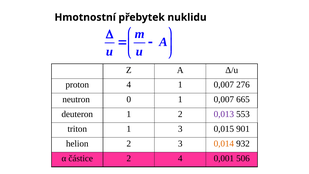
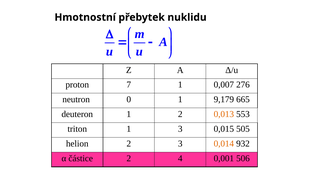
proton 4: 4 -> 7
0 1 0,007: 0,007 -> 9,179
0,013 colour: purple -> orange
901: 901 -> 505
